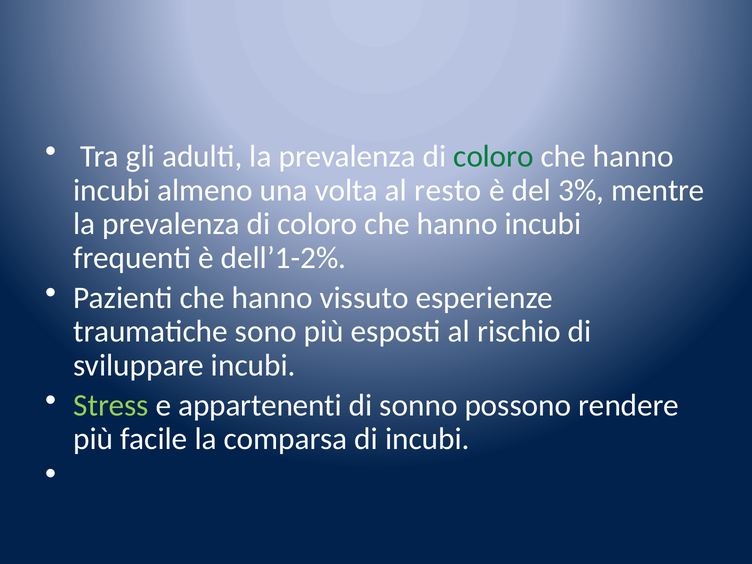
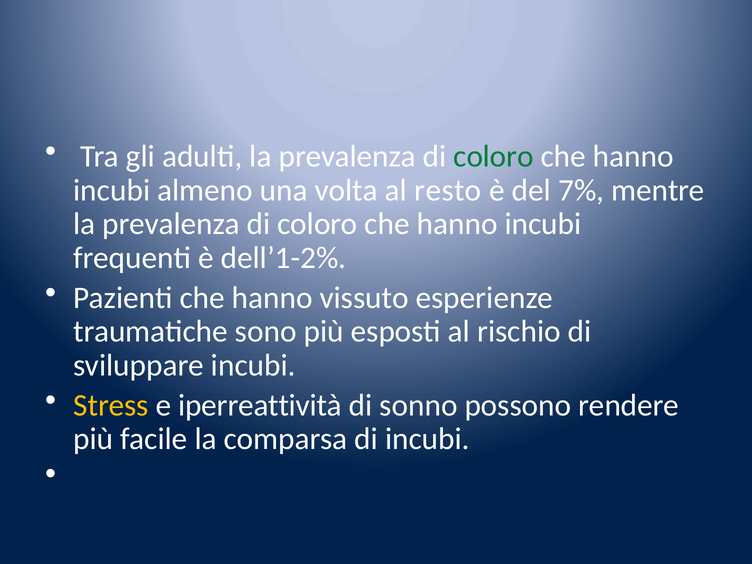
3%: 3% -> 7%
Stress colour: light green -> yellow
appartenenti: appartenenti -> iperreattività
